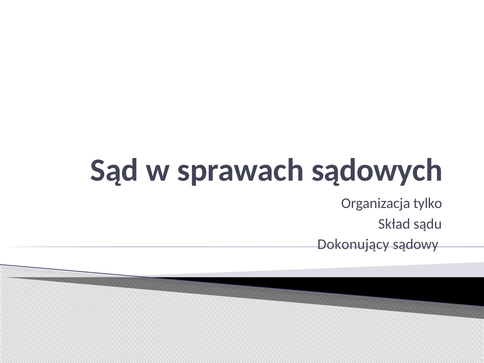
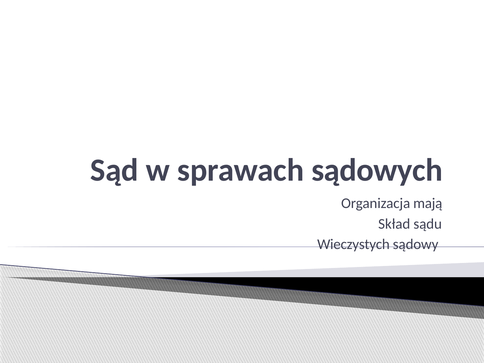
tylko: tylko -> mają
Dokonujący: Dokonujący -> Wieczystych
